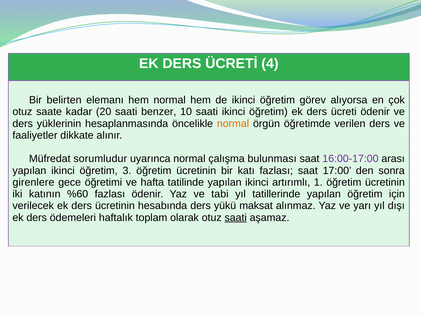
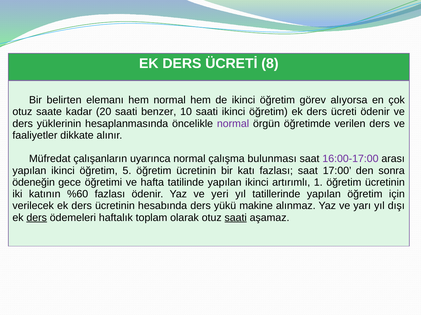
4: 4 -> 8
normal at (233, 124) colour: orange -> purple
sorumludur: sorumludur -> çalışanların
3: 3 -> 5
girenlere: girenlere -> ödeneğin
tabi: tabi -> yeri
maksat: maksat -> makine
ders at (37, 218) underline: none -> present
